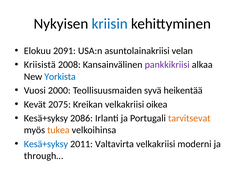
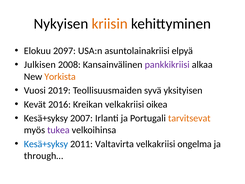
kriisin colour: blue -> orange
2091: 2091 -> 2097
velan: velan -> elpyä
Kriisistä: Kriisistä -> Julkisen
Yorkista colour: blue -> orange
2000: 2000 -> 2019
heikentää: heikentää -> yksityisen
2075: 2075 -> 2016
2086: 2086 -> 2007
tukea colour: orange -> purple
moderni: moderni -> ongelma
